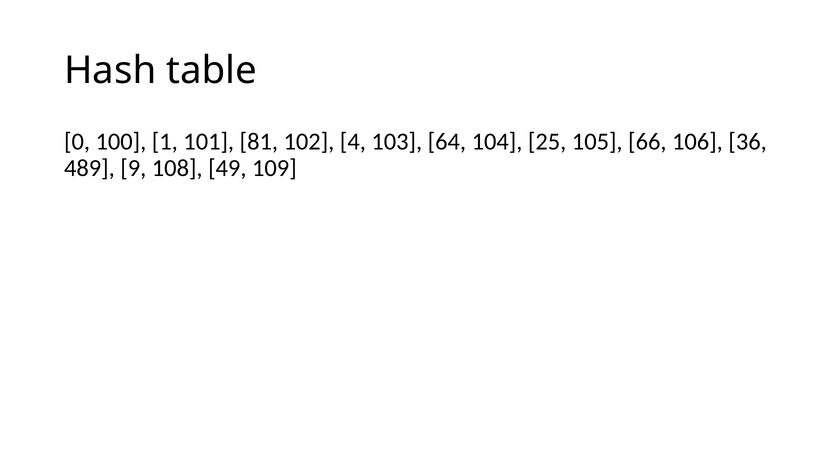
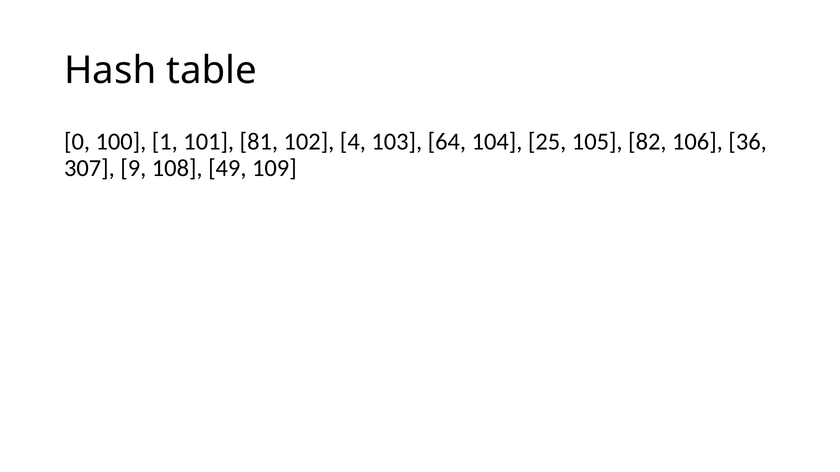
66: 66 -> 82
489: 489 -> 307
